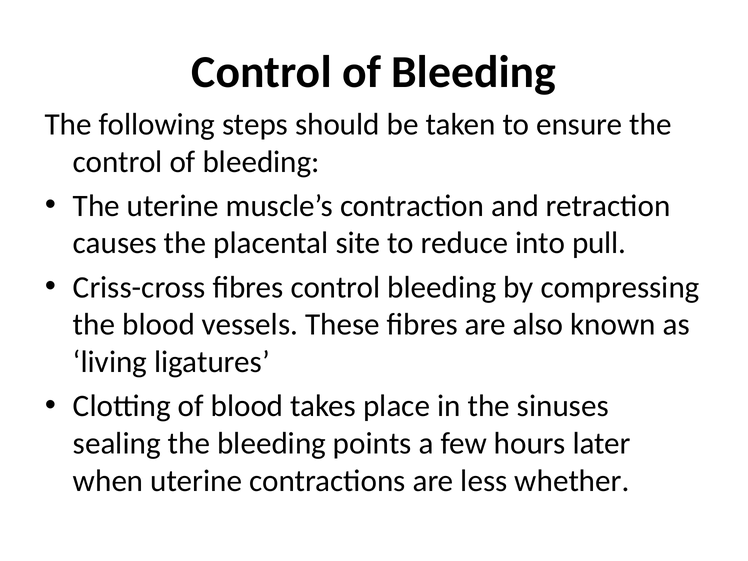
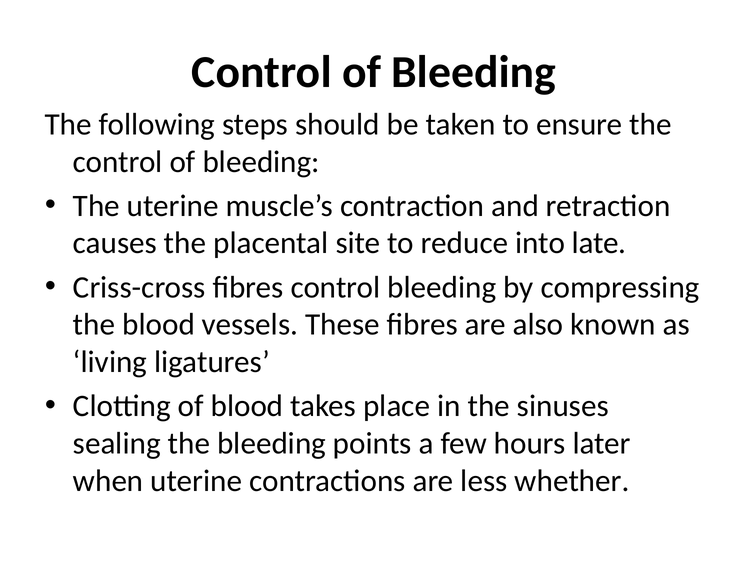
pull: pull -> late
